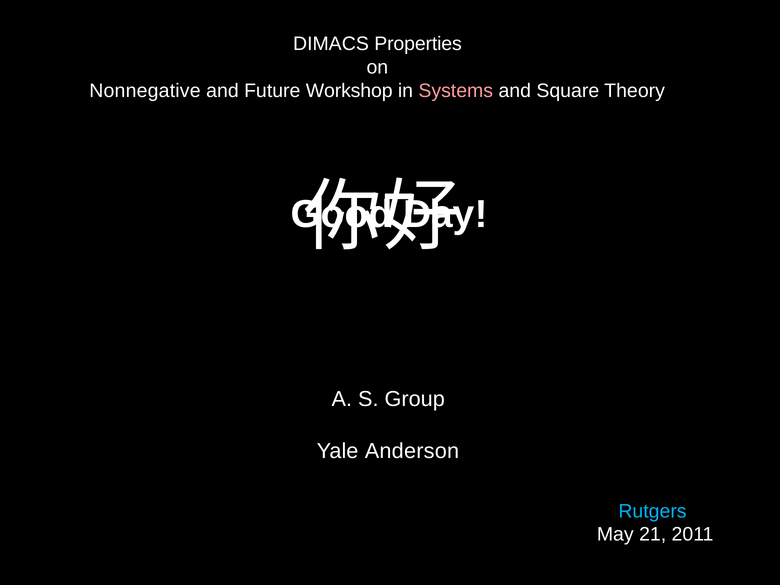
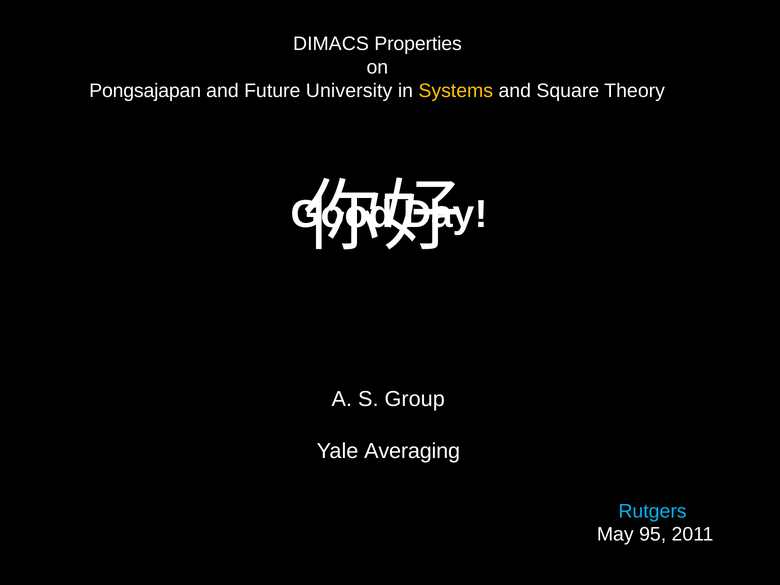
Nonnegative: Nonnegative -> Pongsajapan
Workshop: Workshop -> University
Systems colour: pink -> yellow
Anderson: Anderson -> Averaging
21: 21 -> 95
